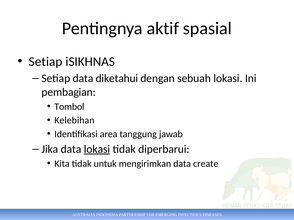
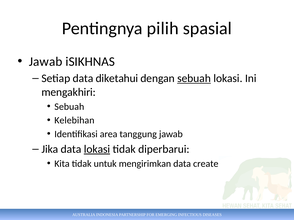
aktif: aktif -> pilih
Setiap at (46, 62): Setiap -> Jawab
sebuah at (194, 79) underline: none -> present
pembagian: pembagian -> mengakhiri
Tombol at (69, 107): Tombol -> Sebuah
